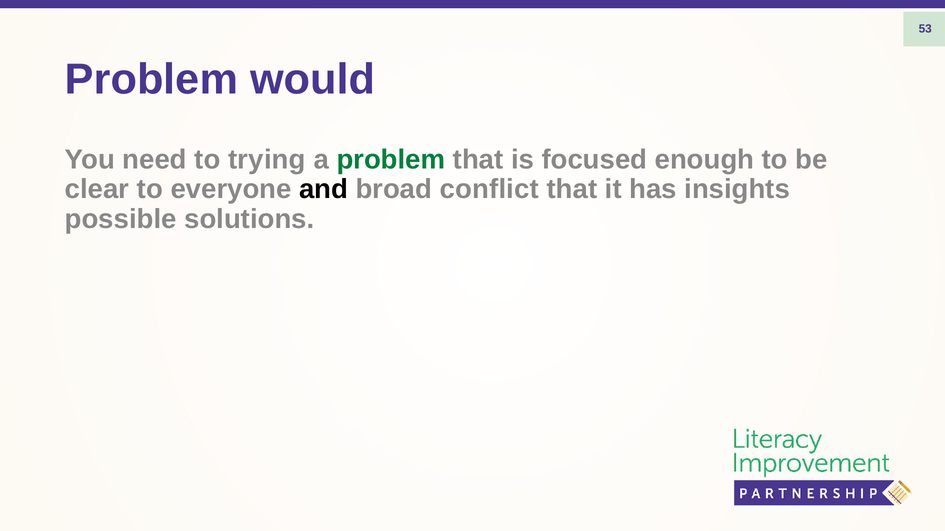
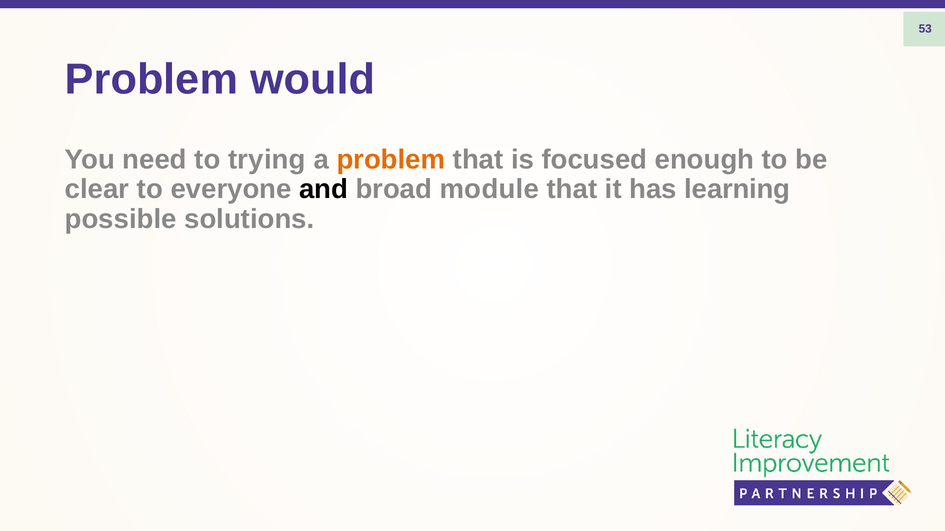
problem at (391, 160) colour: green -> orange
conflict: conflict -> module
insights: insights -> learning
